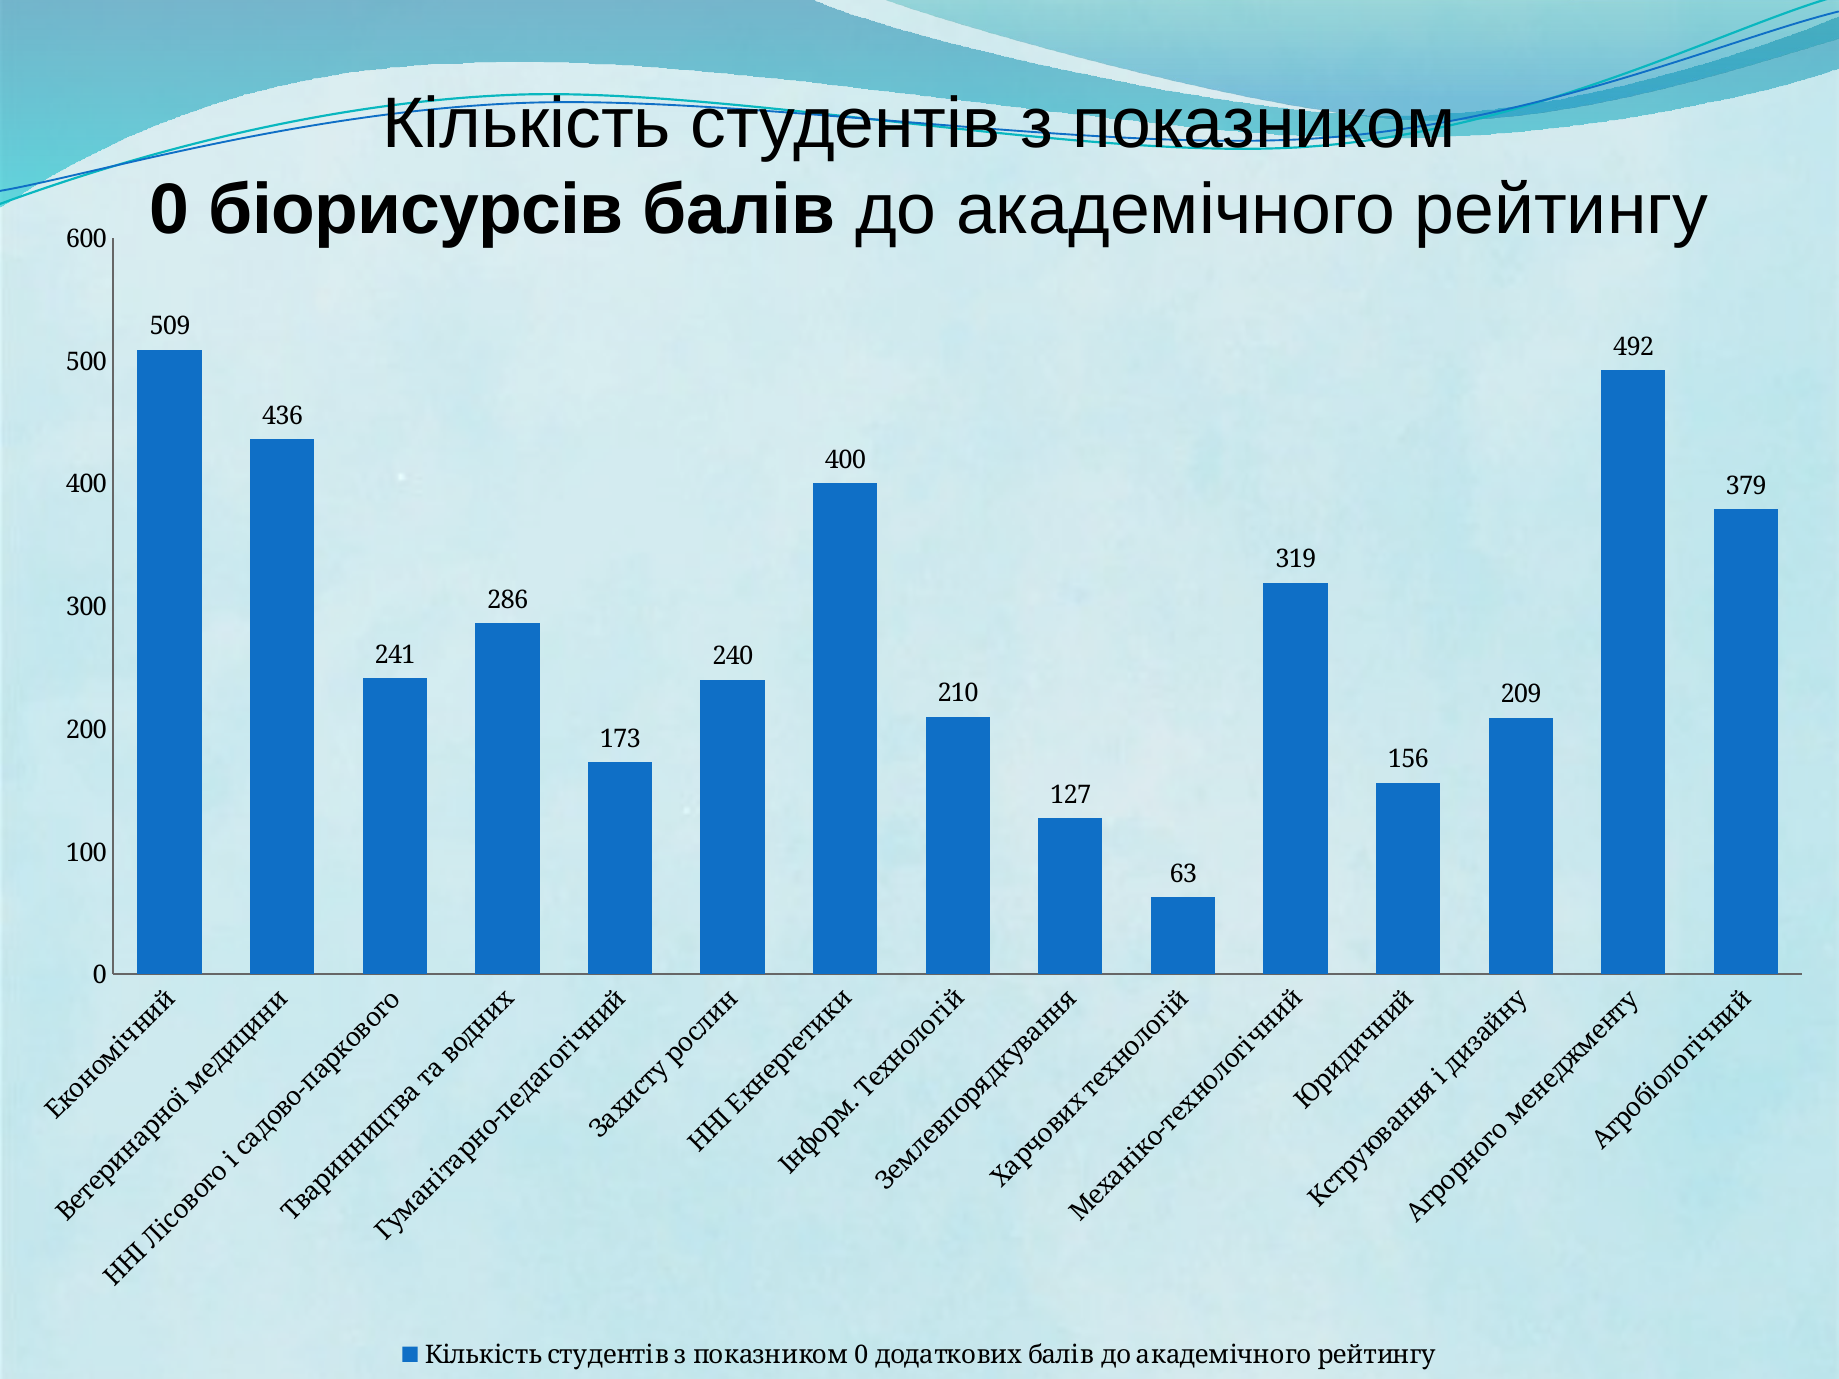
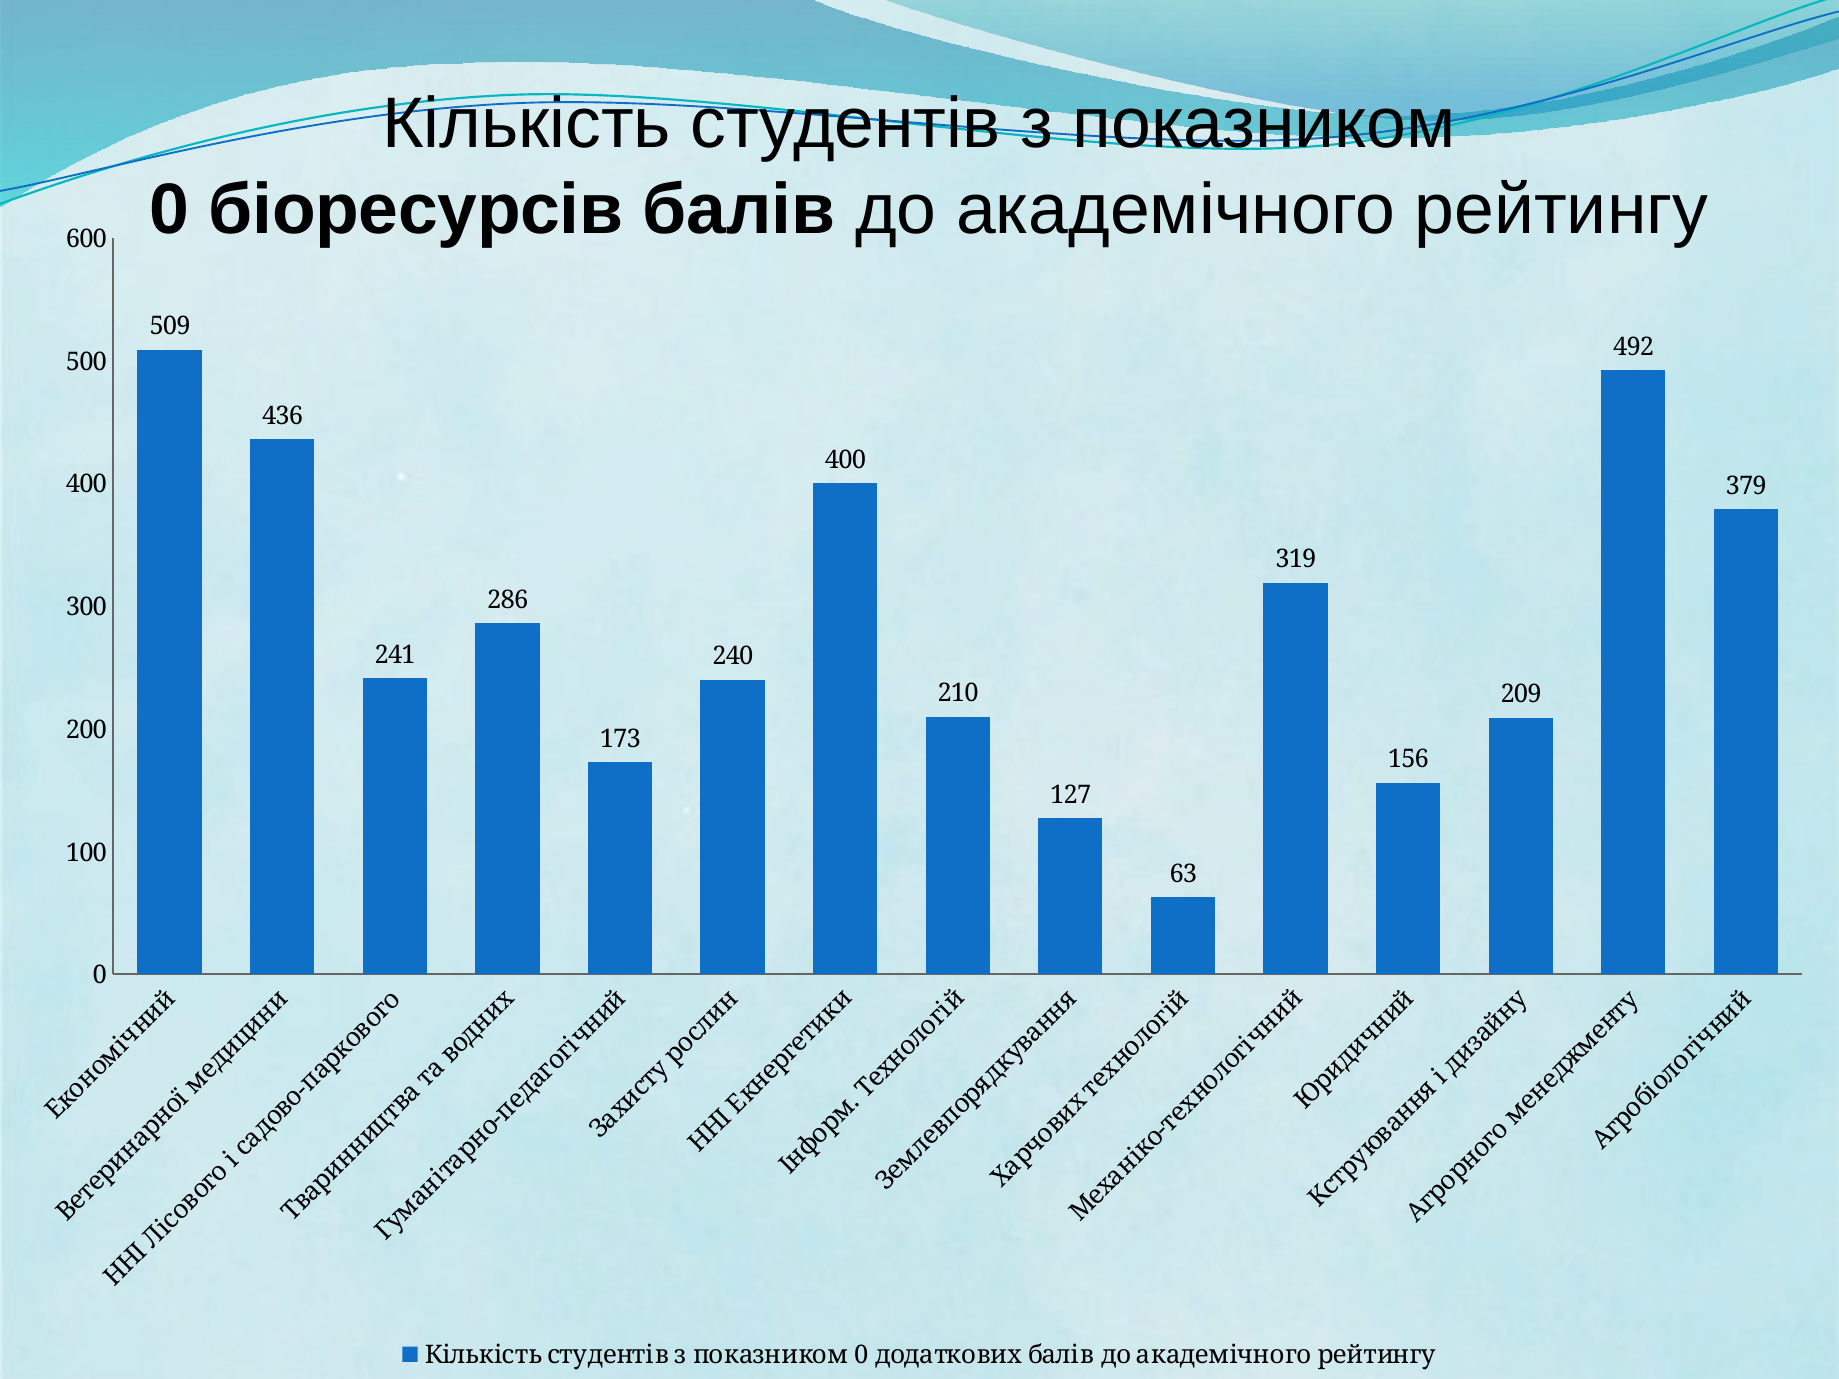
біорисурсів: біорисурсів -> біоресурсів
